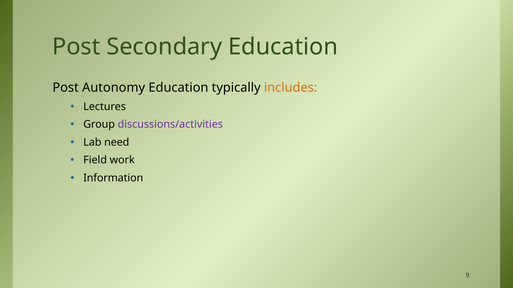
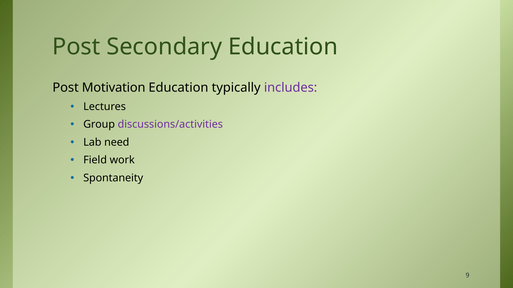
Autonomy: Autonomy -> Motivation
includes colour: orange -> purple
Information: Information -> Spontaneity
